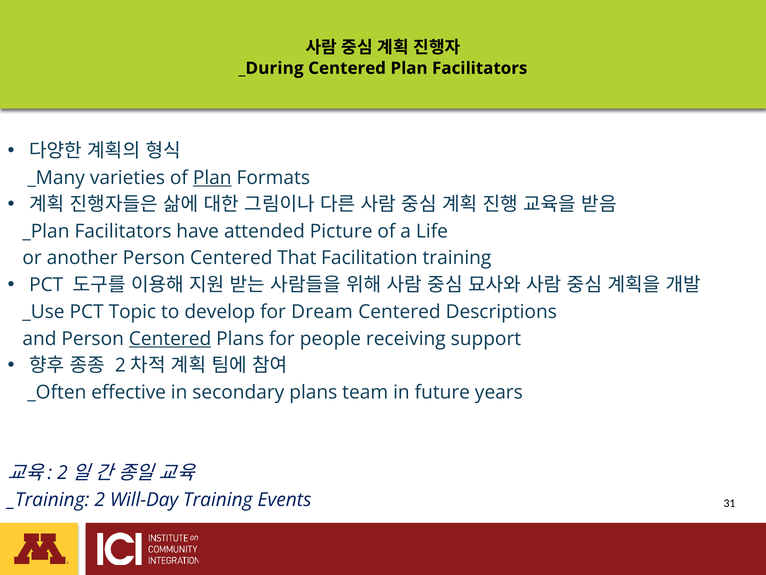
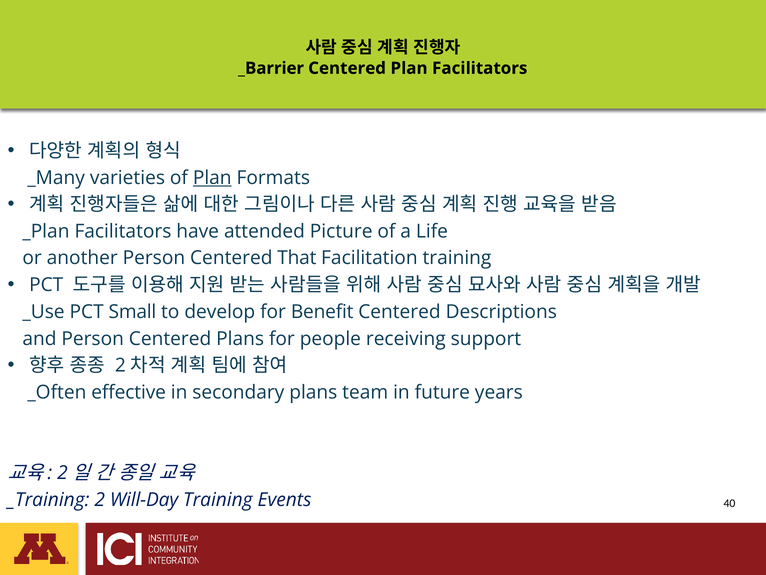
_During: _During -> _Barrier
Topic: Topic -> Small
Dream: Dream -> Benefit
Centered at (170, 338) underline: present -> none
31: 31 -> 40
